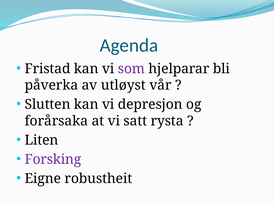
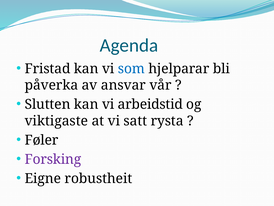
som colour: purple -> blue
utløyst: utløyst -> ansvar
depresjon: depresjon -> arbeidstid
forårsaka: forårsaka -> viktigaste
Liten: Liten -> Føler
